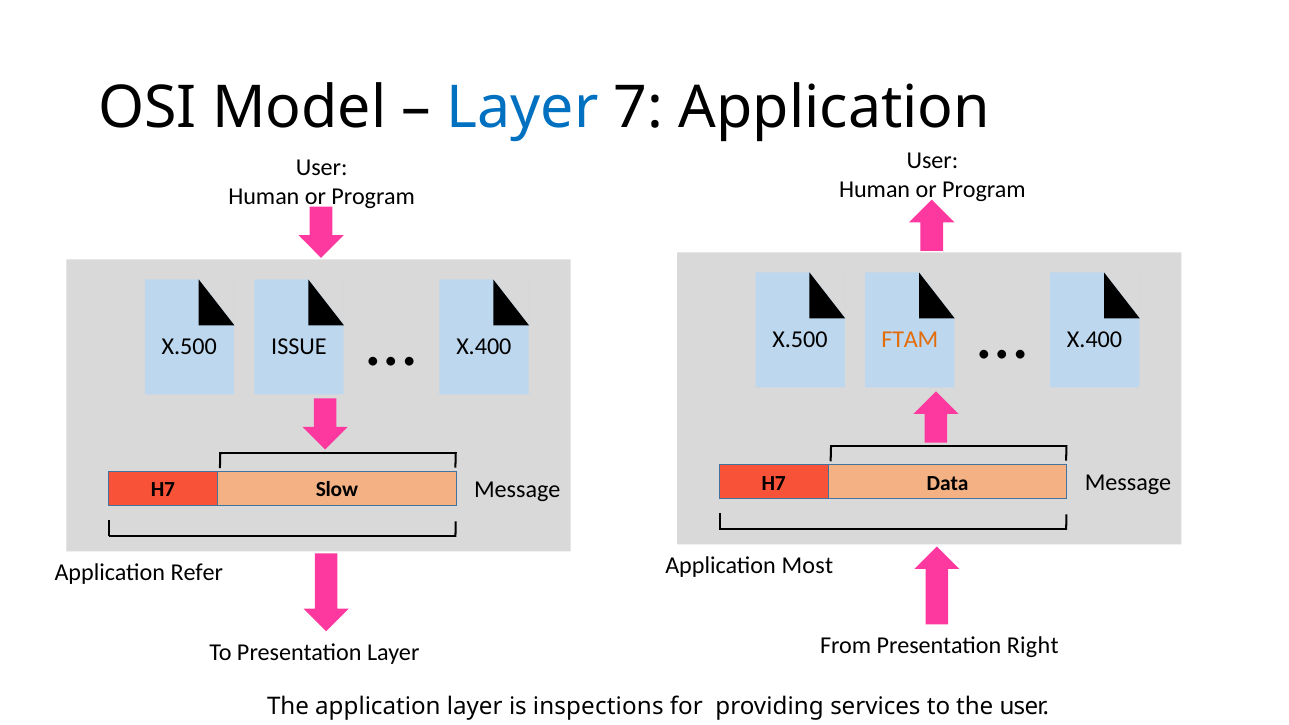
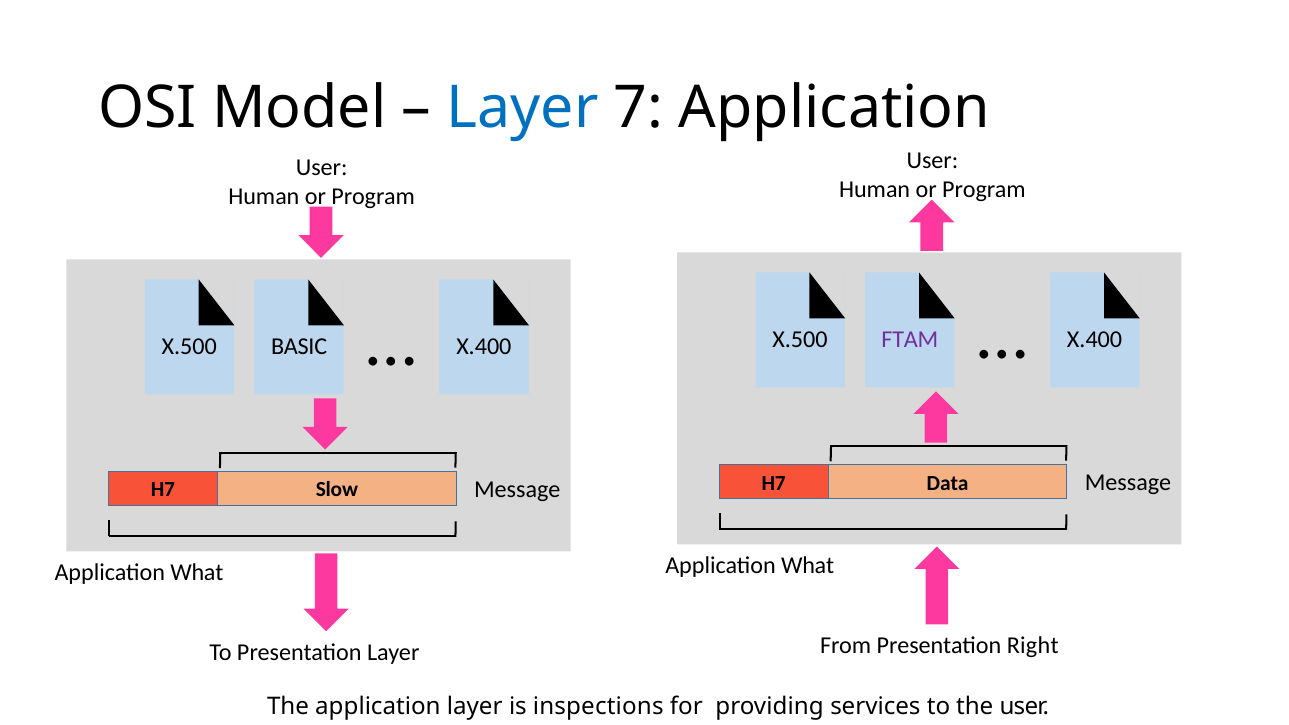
FTAM colour: orange -> purple
ISSUE: ISSUE -> BASIC
Most at (807, 565): Most -> What
Refer at (197, 572): Refer -> What
